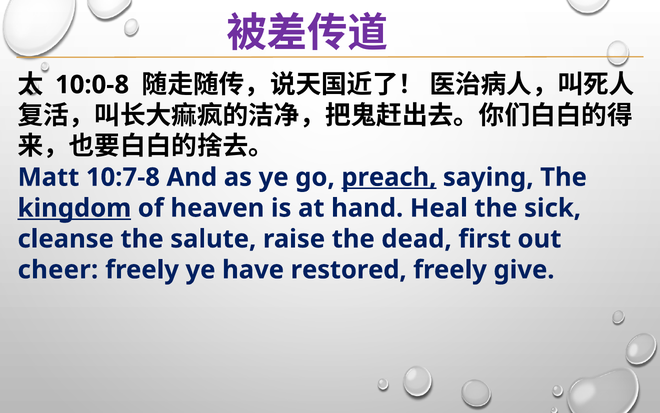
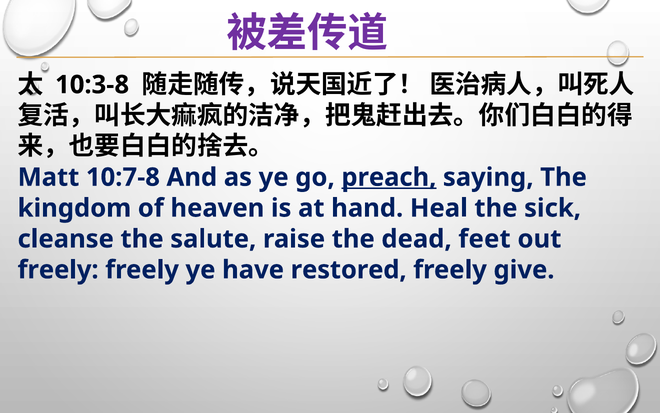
10:0-8: 10:0-8 -> 10:3-8
kingdom underline: present -> none
first: first -> feet
cheer at (58, 270): cheer -> freely
